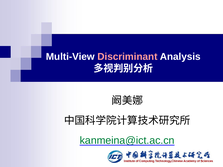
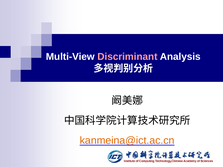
kanmeina@ict.ac.cn colour: green -> orange
